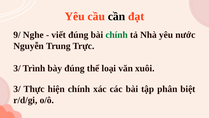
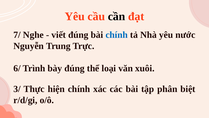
9/: 9/ -> 7/
chính at (117, 35) colour: green -> blue
3/ at (17, 68): 3/ -> 6/
